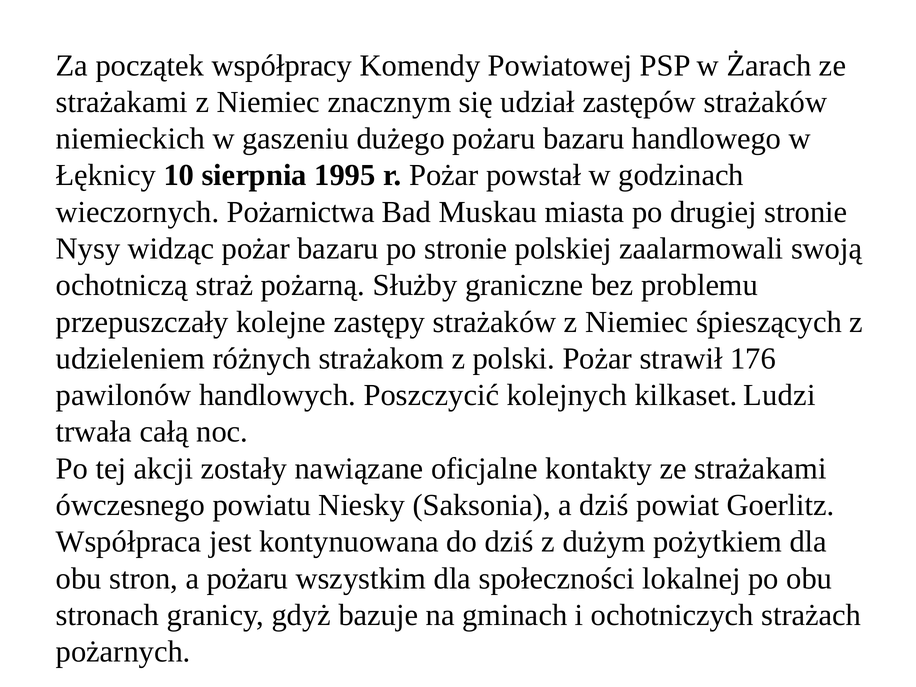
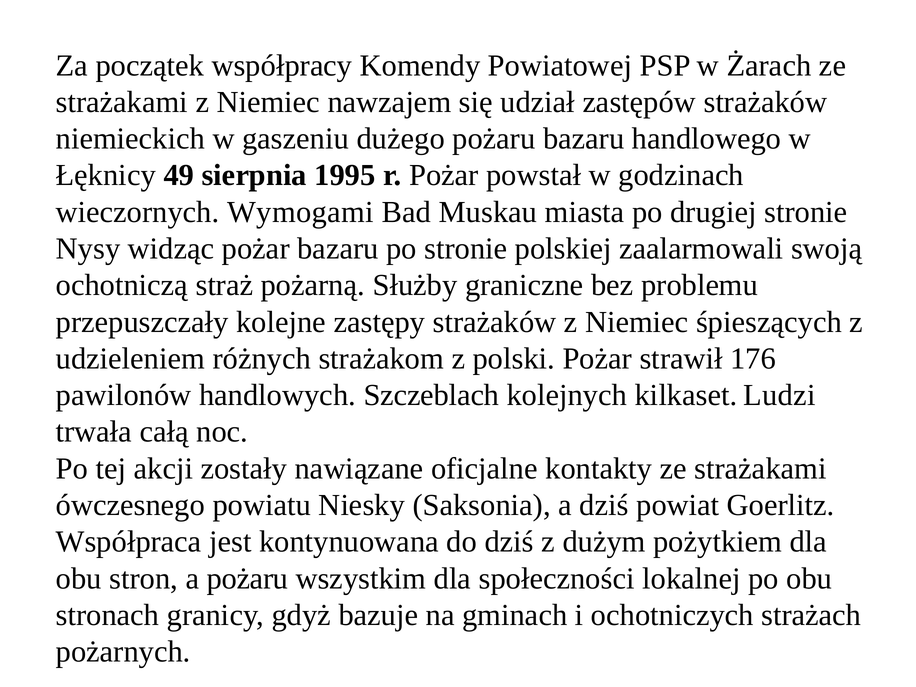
znacznym: znacznym -> nawzajem
10: 10 -> 49
Pożarnictwa: Pożarnictwa -> Wymogami
Poszczycić: Poszczycić -> Szczeblach
